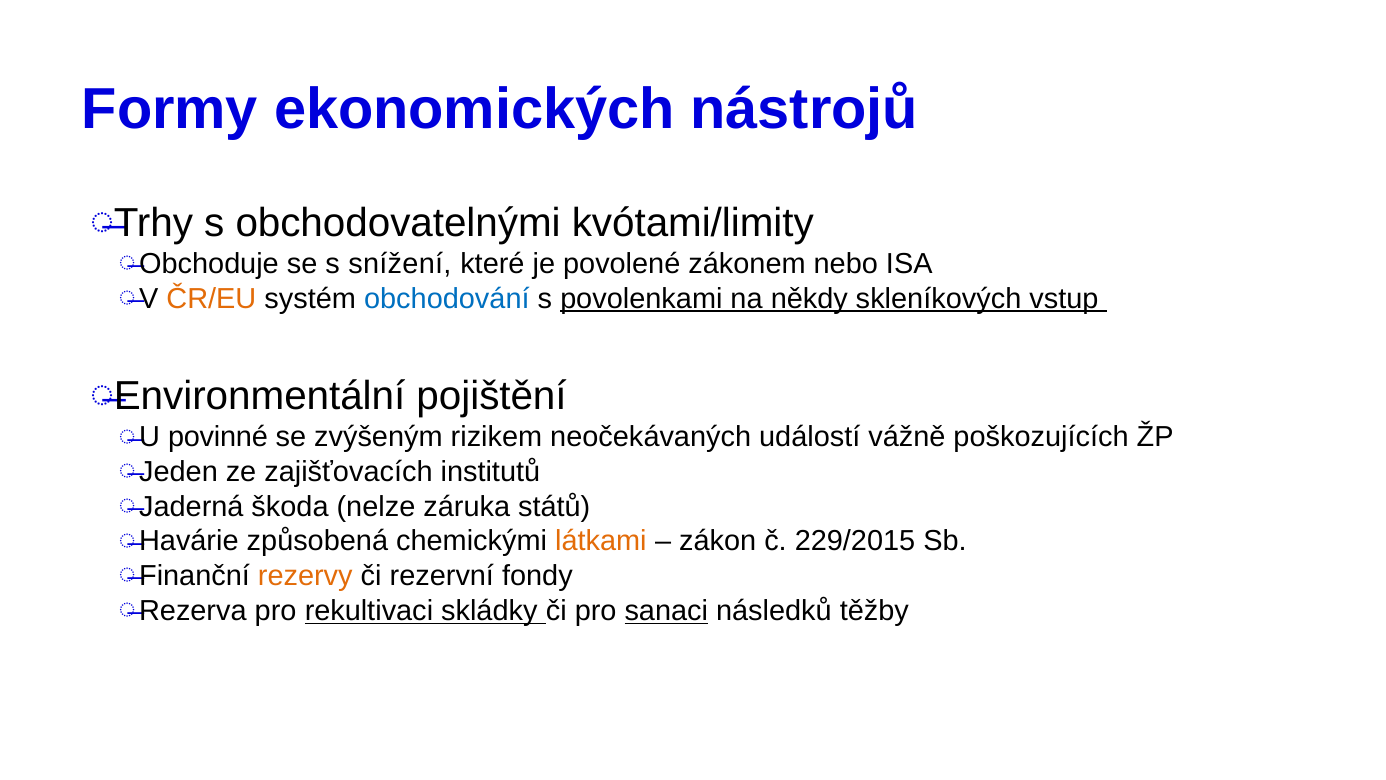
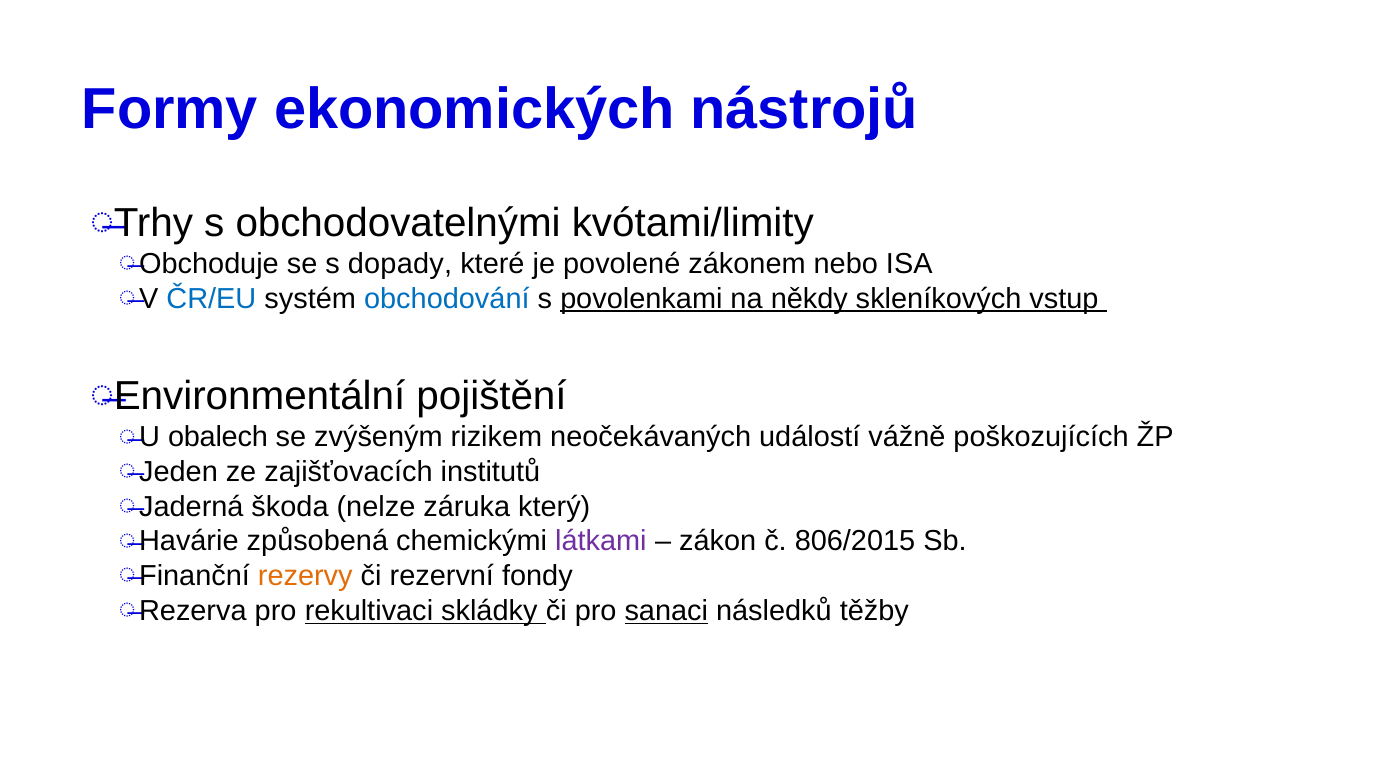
snížení: snížení -> dopady
ČR/EU colour: orange -> blue
povinné: povinné -> obalech
států: států -> který
látkami colour: orange -> purple
229/2015: 229/2015 -> 806/2015
